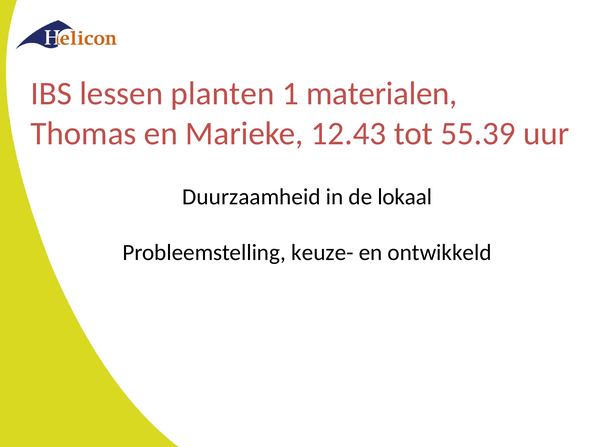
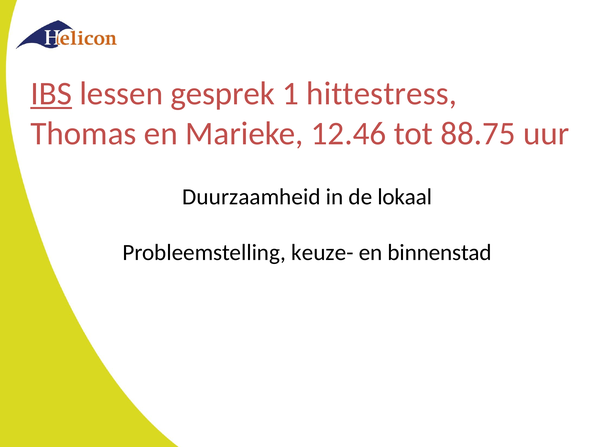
IBS underline: none -> present
planten: planten -> gesprek
materialen: materialen -> hittestress
12.43: 12.43 -> 12.46
55.39: 55.39 -> 88.75
ontwikkeld: ontwikkeld -> binnenstad
